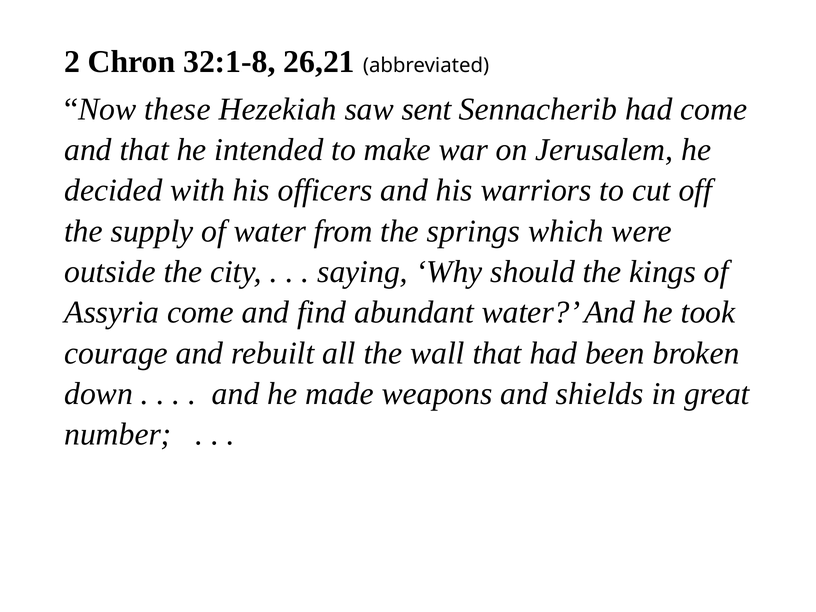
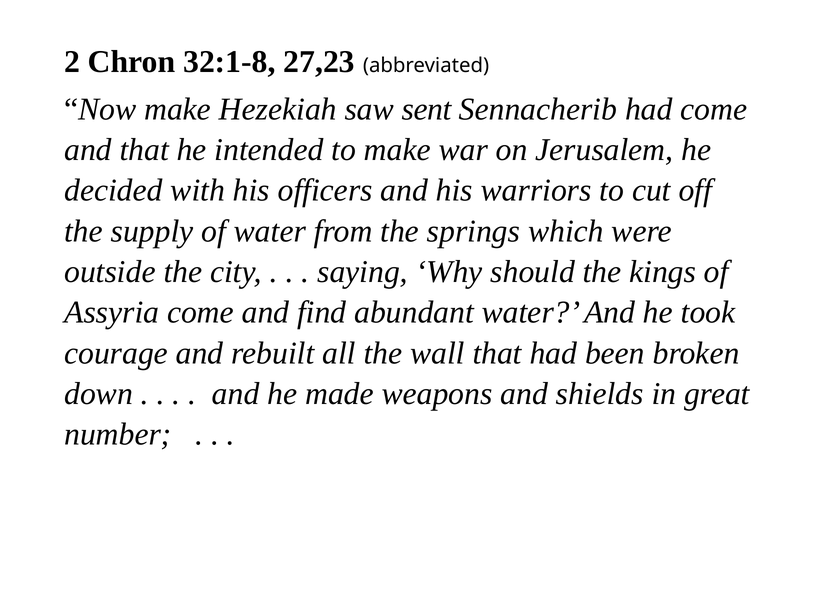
26,21: 26,21 -> 27,23
Now these: these -> make
